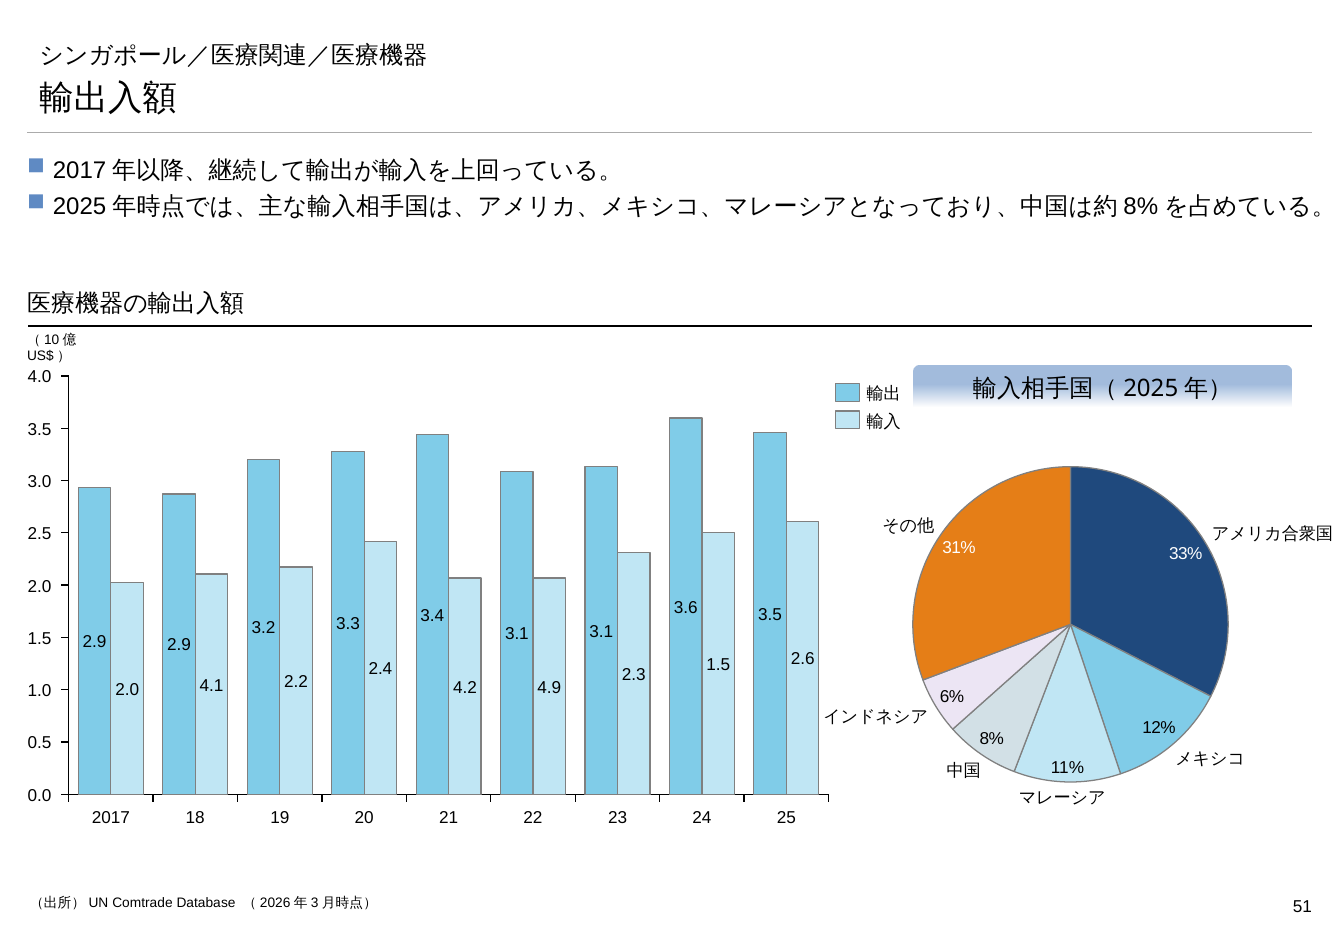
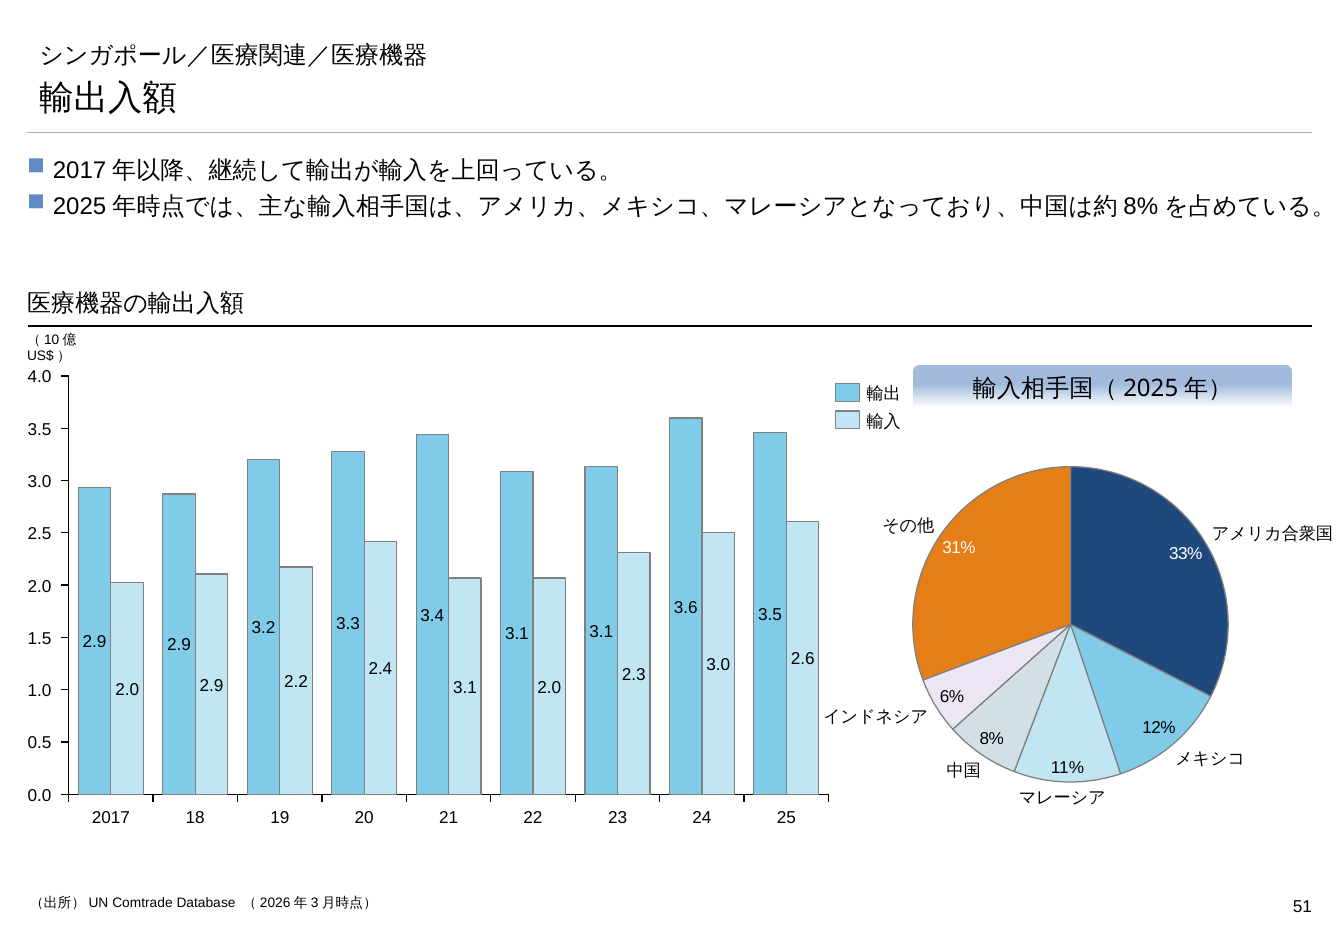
1.5 at (718, 664): 1.5 -> 3.0
4.1 at (212, 685): 4.1 -> 2.9
4.2 at (465, 687): 4.2 -> 3.1
4.9 at (549, 687): 4.9 -> 2.0
